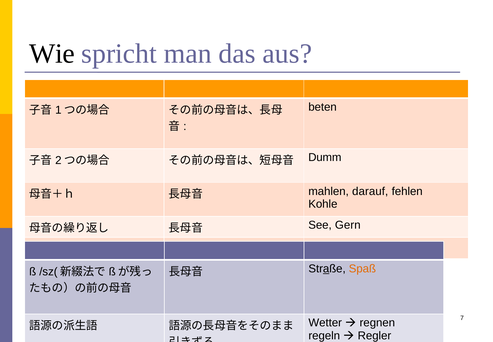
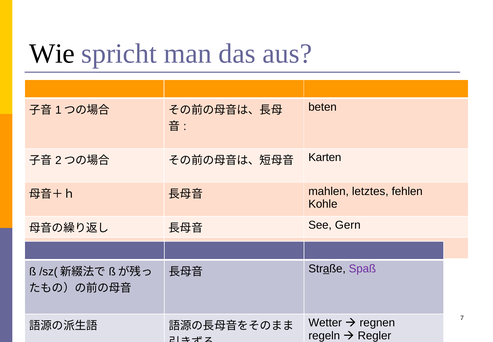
Dumm: Dumm -> Karten
darauf: darauf -> letztes
Spaß colour: orange -> purple
